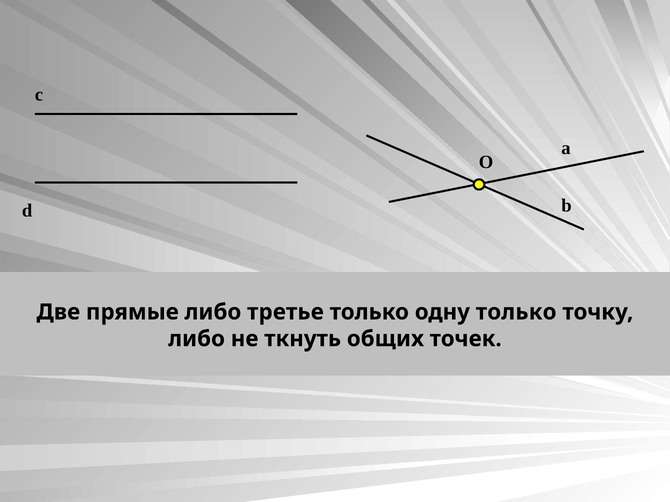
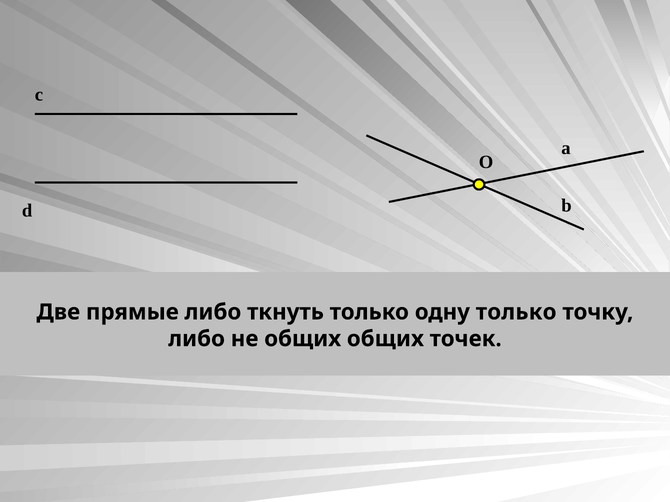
третье: третье -> ткнуть
не ткнуть: ткнуть -> общих
